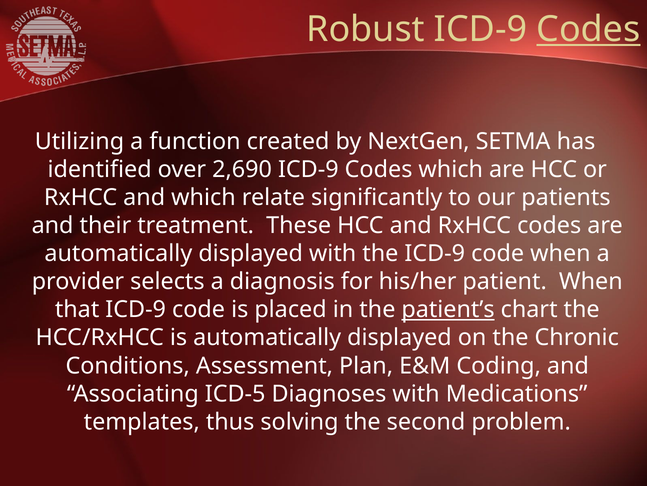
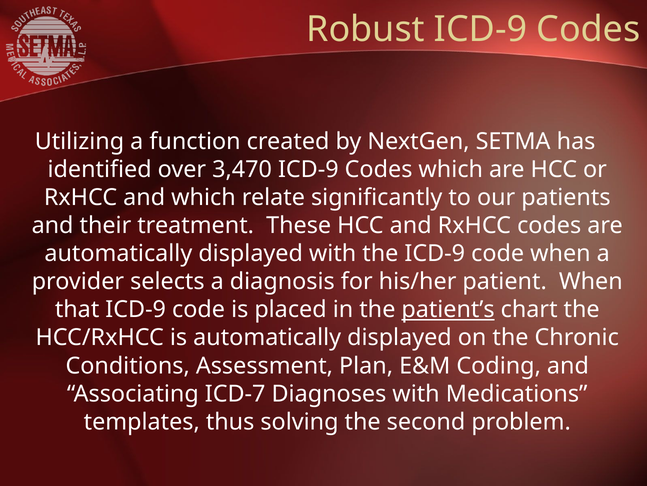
Codes at (588, 29) underline: present -> none
2,690: 2,690 -> 3,470
ICD-5: ICD-5 -> ICD-7
